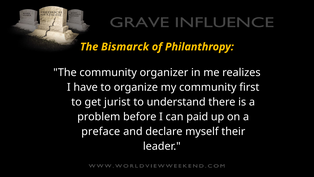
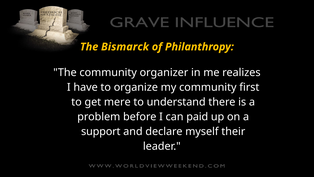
jurist: jurist -> mere
preface: preface -> support
